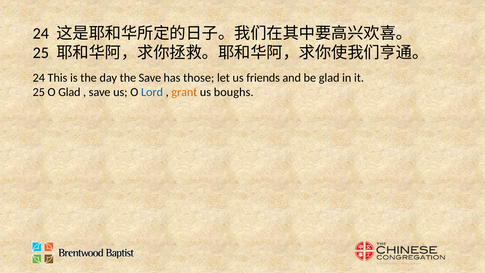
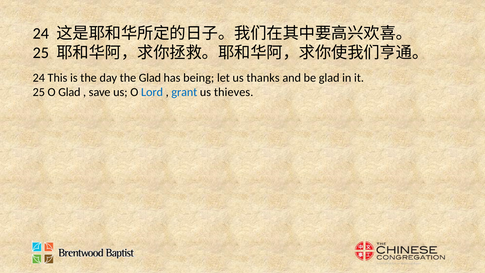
the Save: Save -> Glad
those: those -> being
friends: friends -> thanks
grant colour: orange -> blue
boughs: boughs -> thieves
